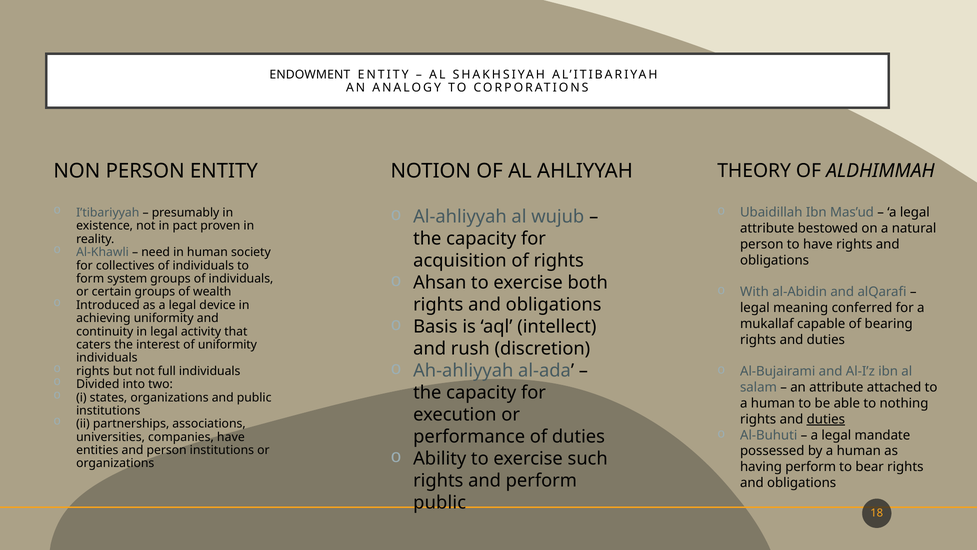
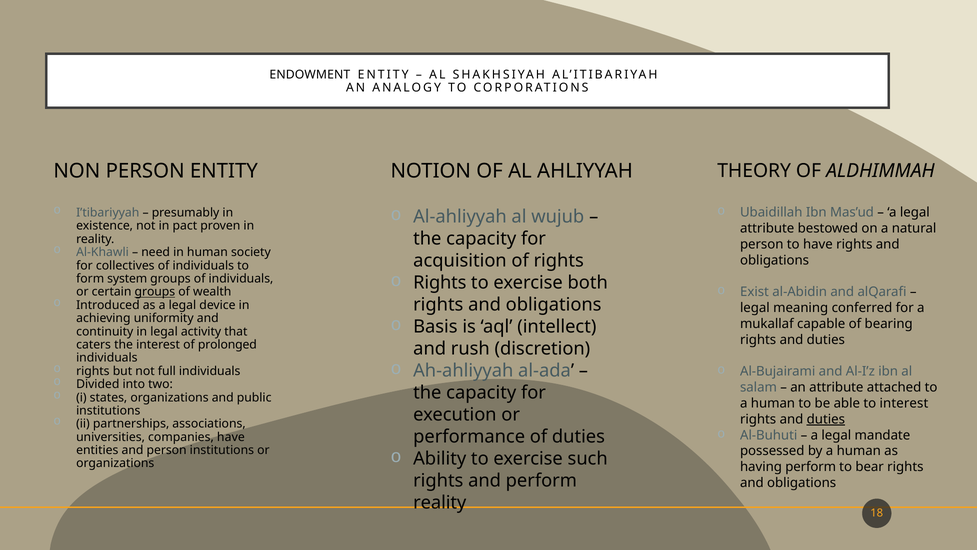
Ahsan at (440, 283): Ahsan -> Rights
With: With -> Exist
groups at (155, 292) underline: none -> present
of uniformity: uniformity -> prolonged
to nothing: nothing -> interest
public at (440, 502): public -> reality
